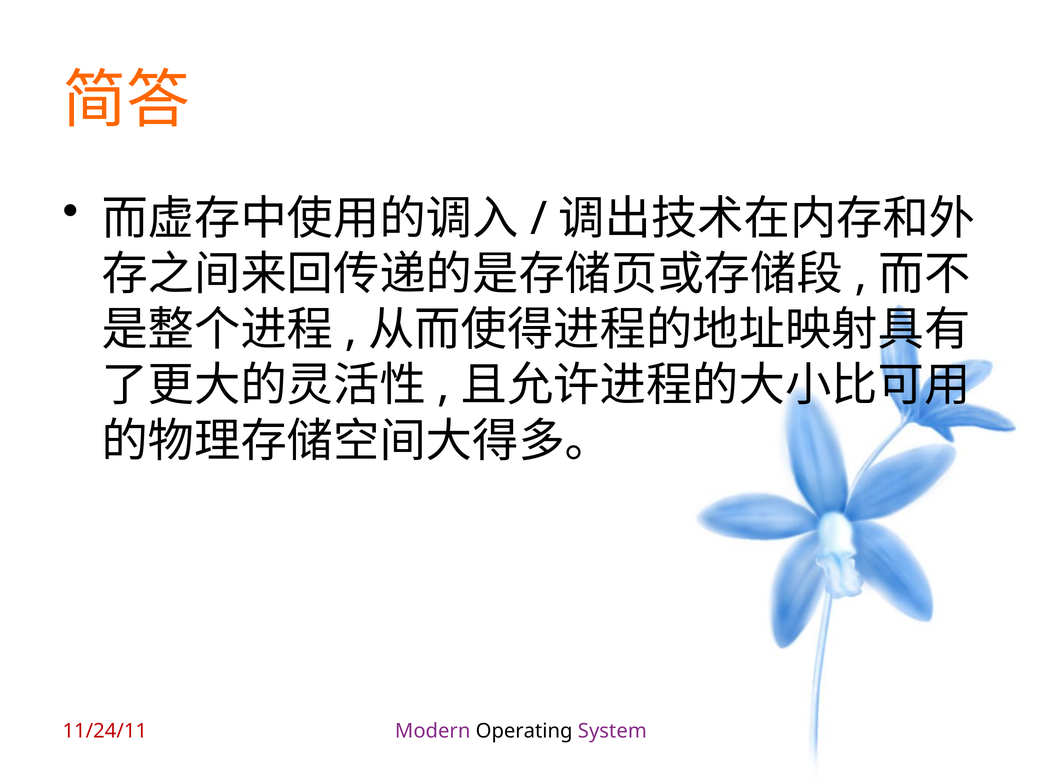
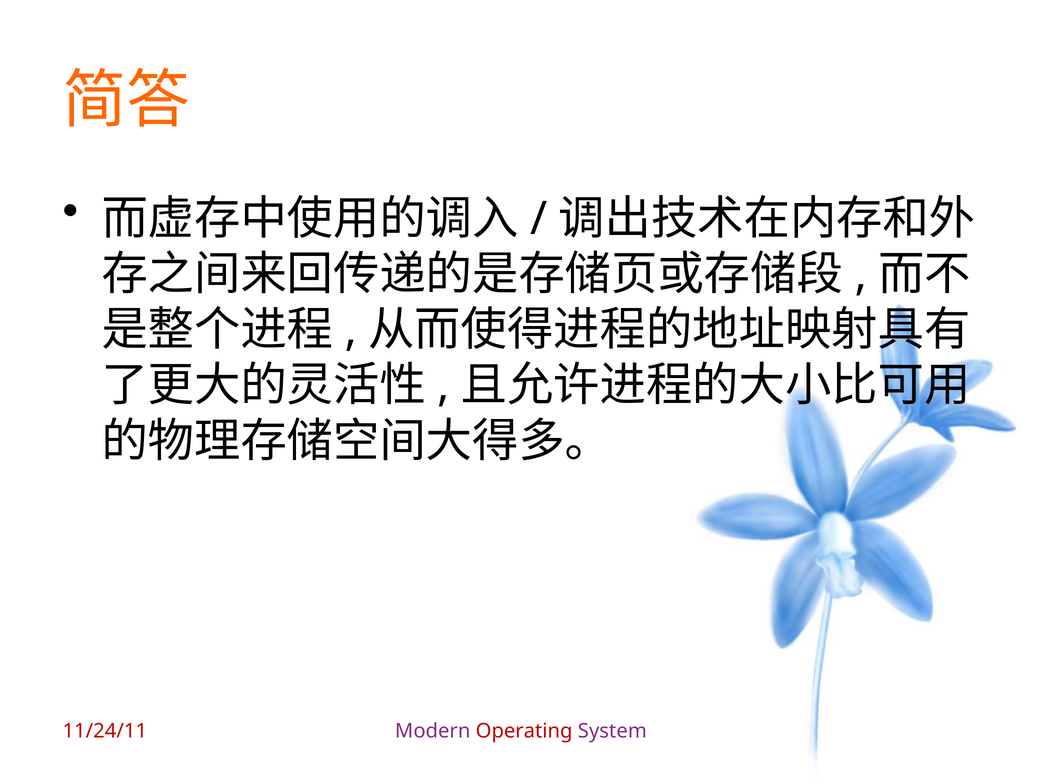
Operating colour: black -> red
